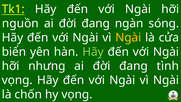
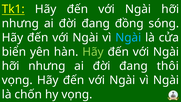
nguồn at (20, 23): nguồn -> nhưng
ngàn: ngàn -> đồng
Ngài at (128, 38) colour: yellow -> light blue
tình: tình -> thôi
